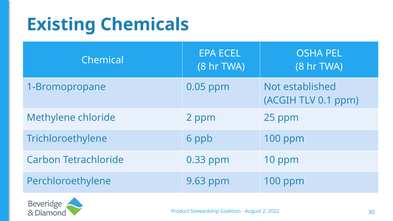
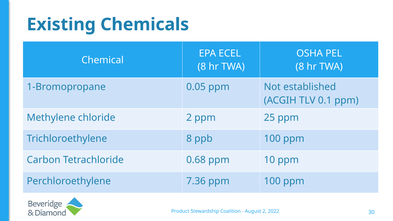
Trichloroethylene 6: 6 -> 8
0.33: 0.33 -> 0.68
9.63: 9.63 -> 7.36
